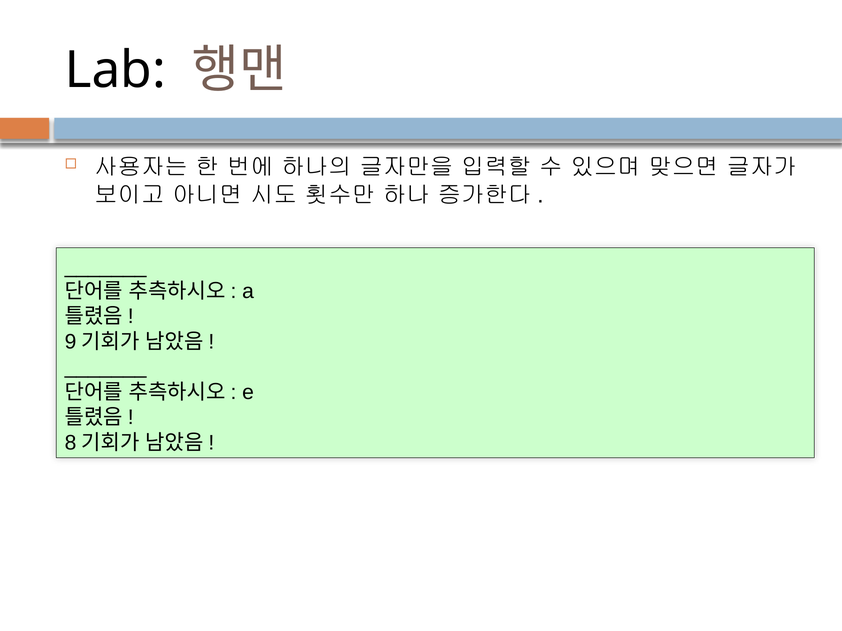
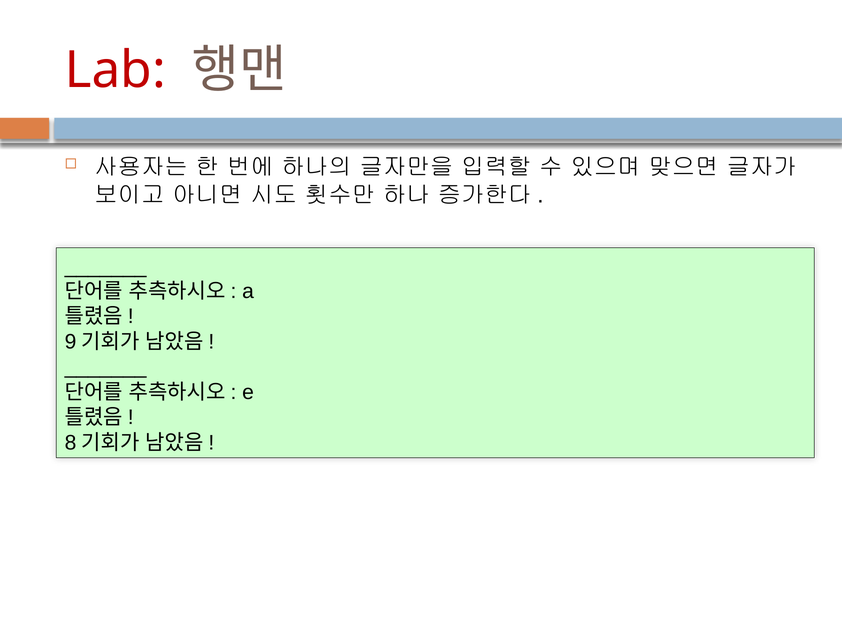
Lab colour: black -> red
